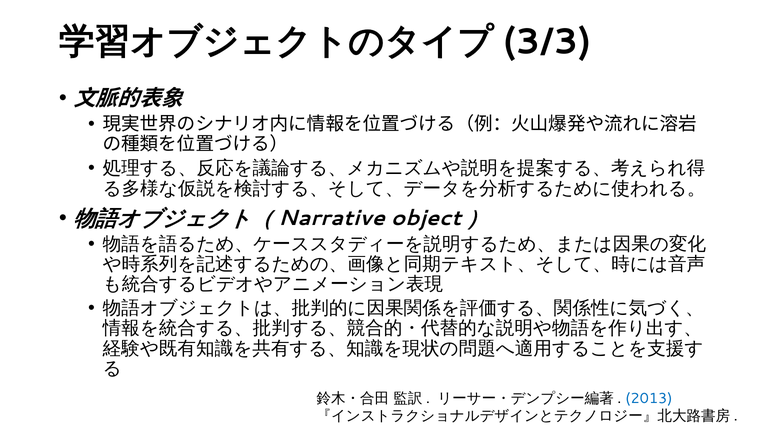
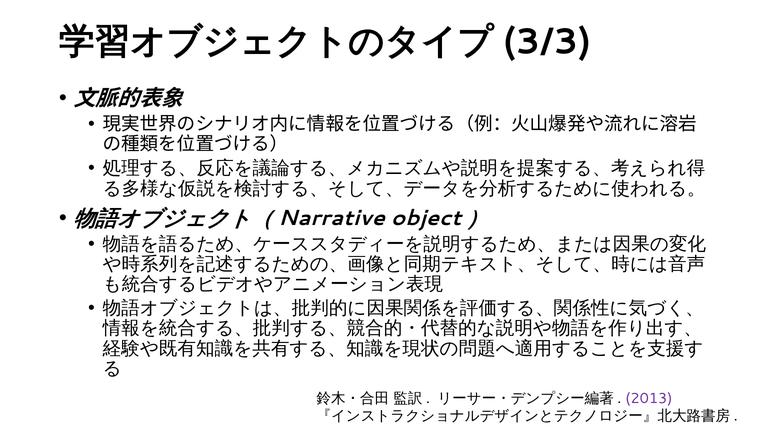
2013 colour: blue -> purple
